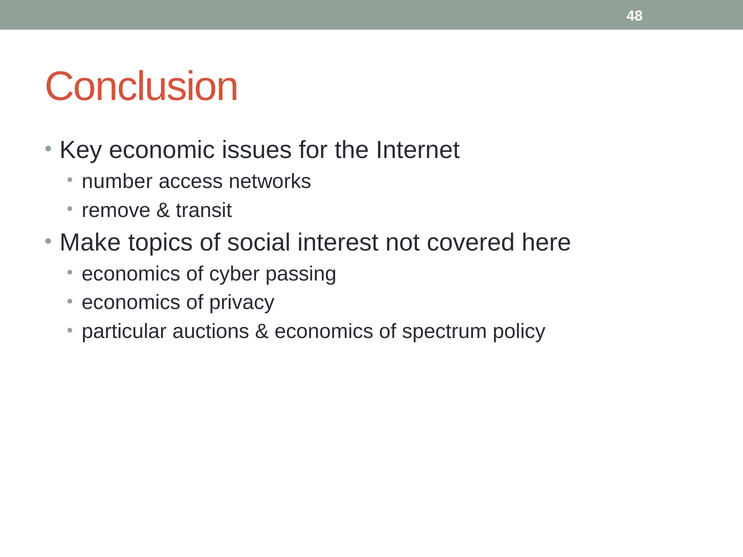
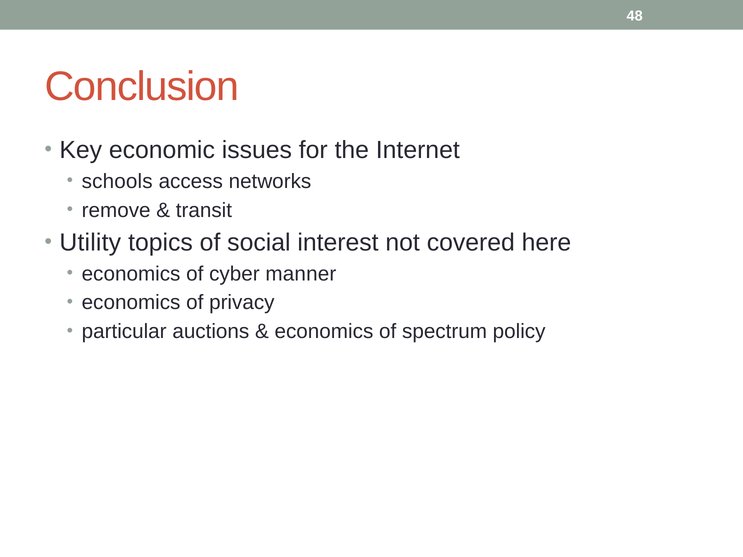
number: number -> schools
Make: Make -> Utility
passing: passing -> manner
